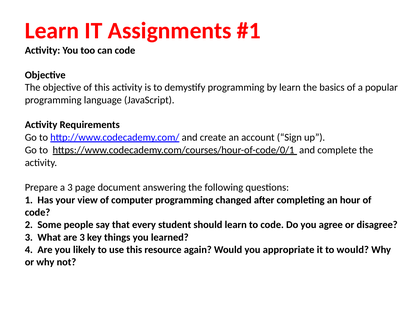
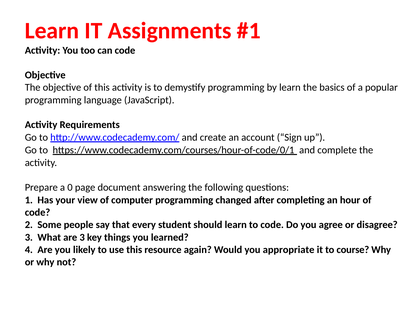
a 3: 3 -> 0
to would: would -> course
